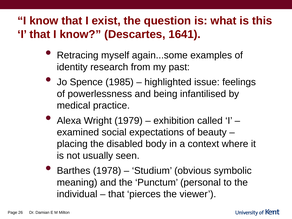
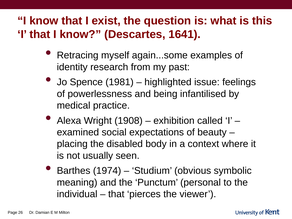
1985: 1985 -> 1981
1979: 1979 -> 1908
1978: 1978 -> 1974
